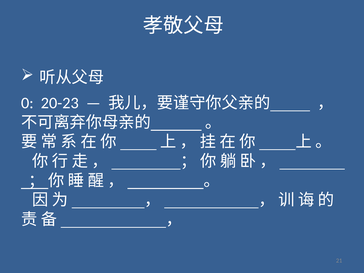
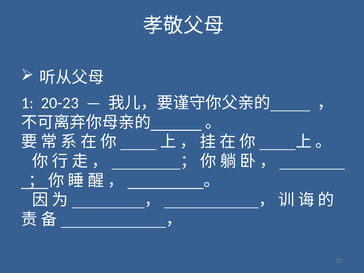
0: 0 -> 1
